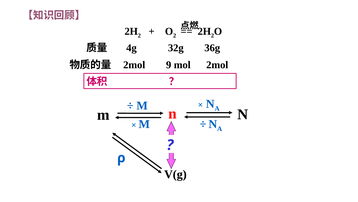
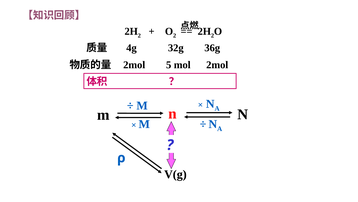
9: 9 -> 5
